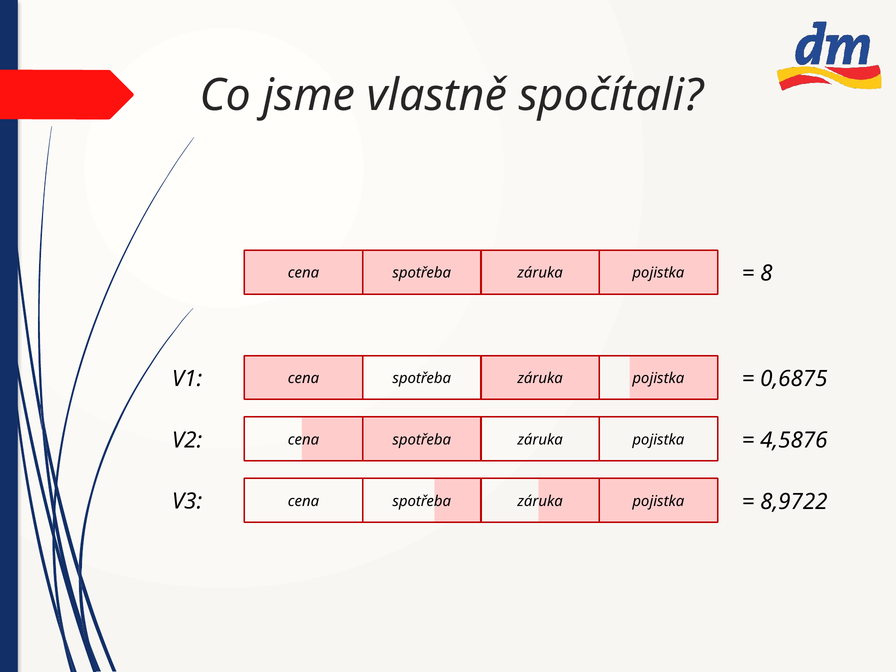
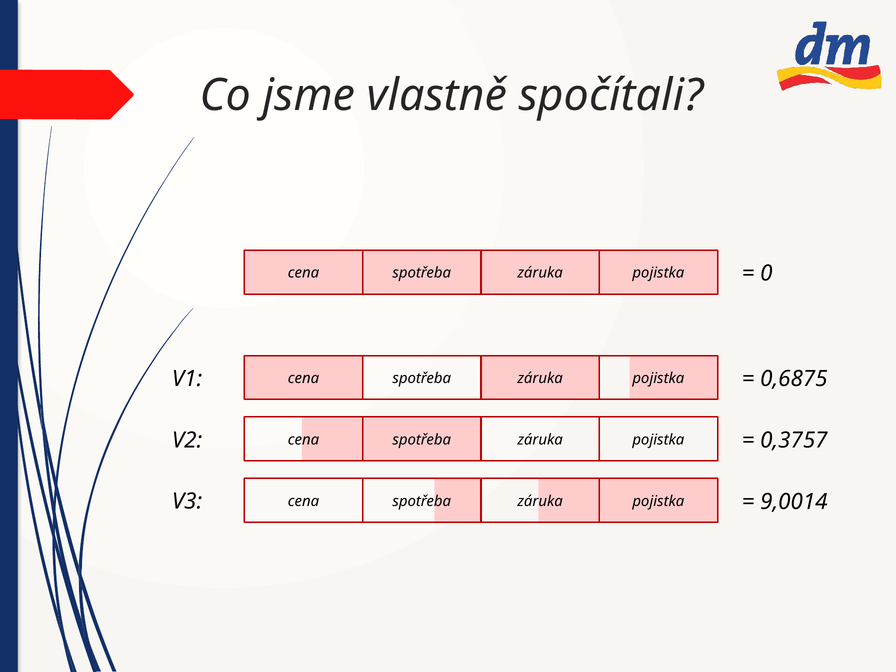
8: 8 -> 0
4,5876: 4,5876 -> 0,3757
8,9722: 8,9722 -> 9,0014
